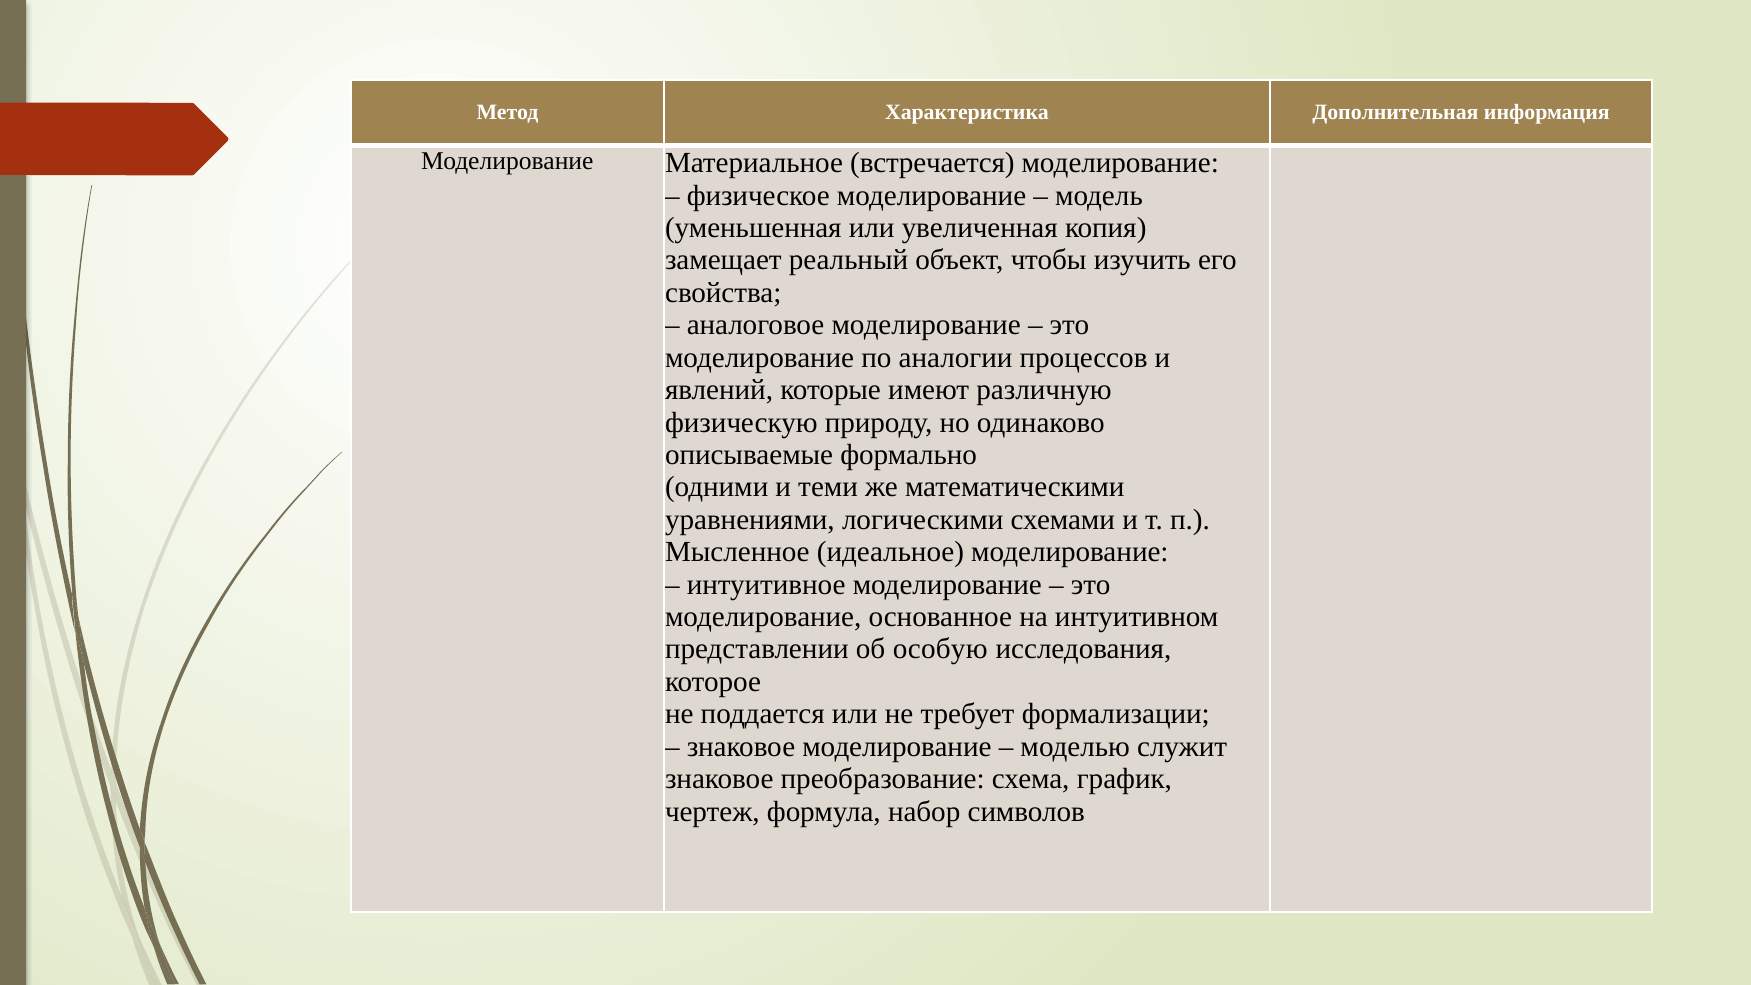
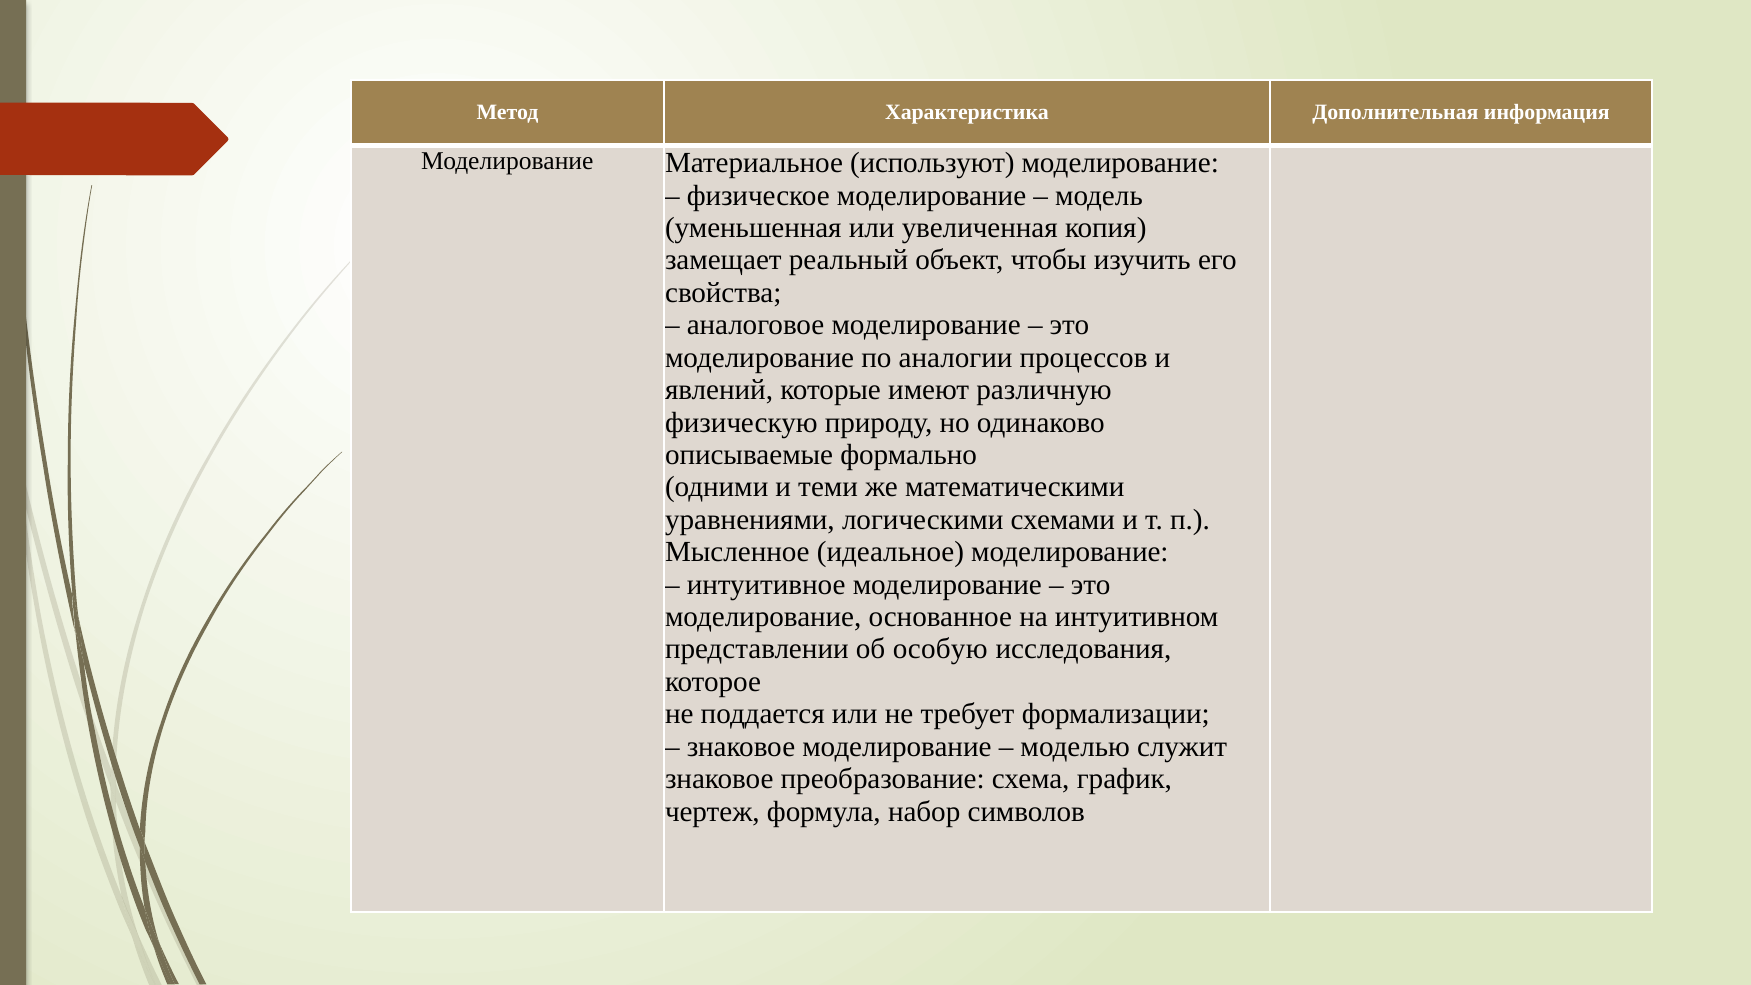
встречается: встречается -> используют
